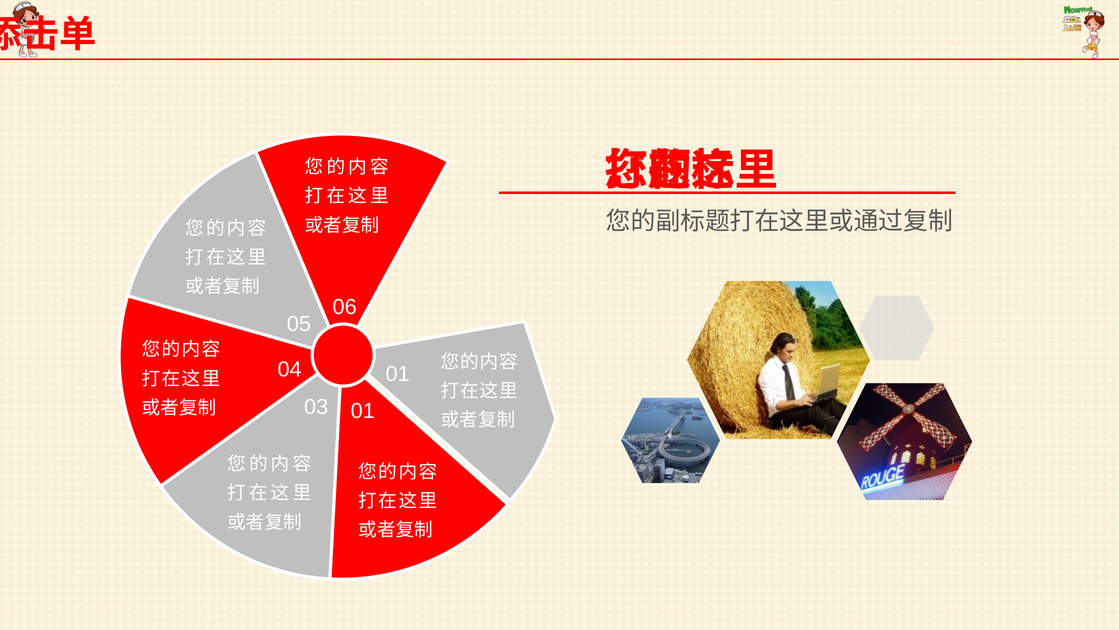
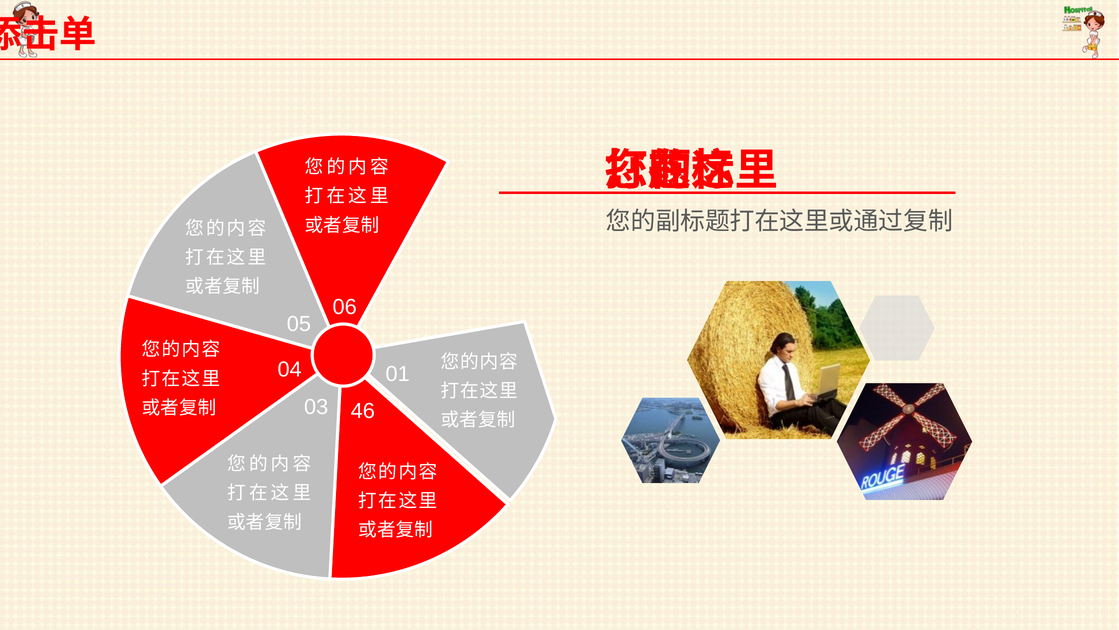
03 01: 01 -> 46
